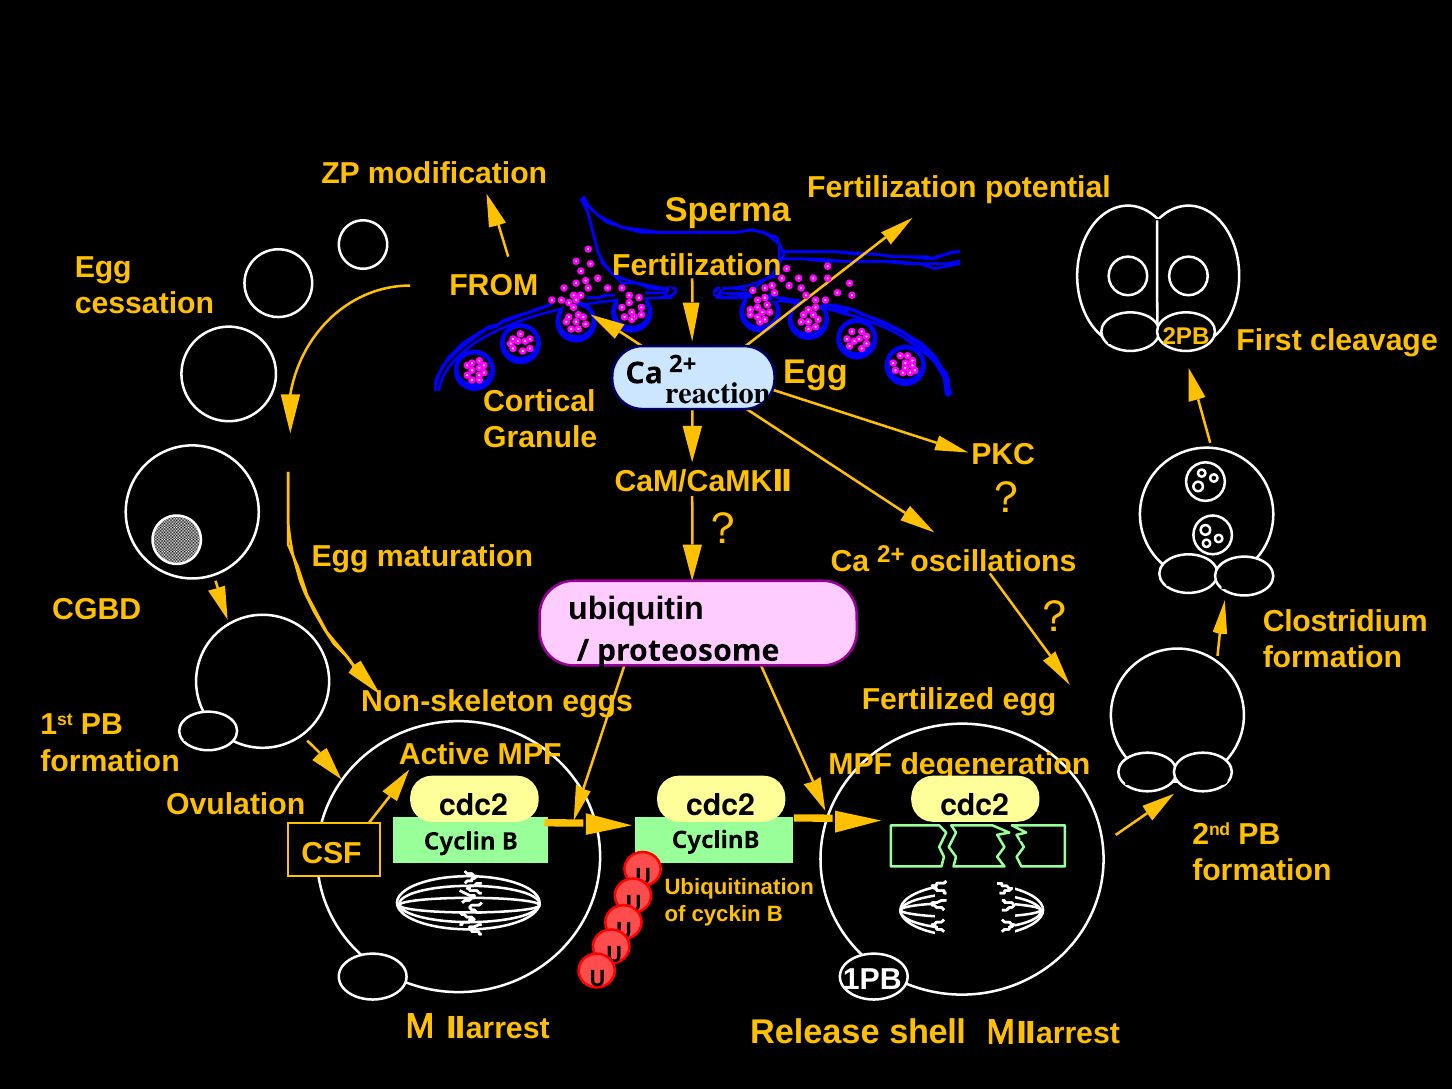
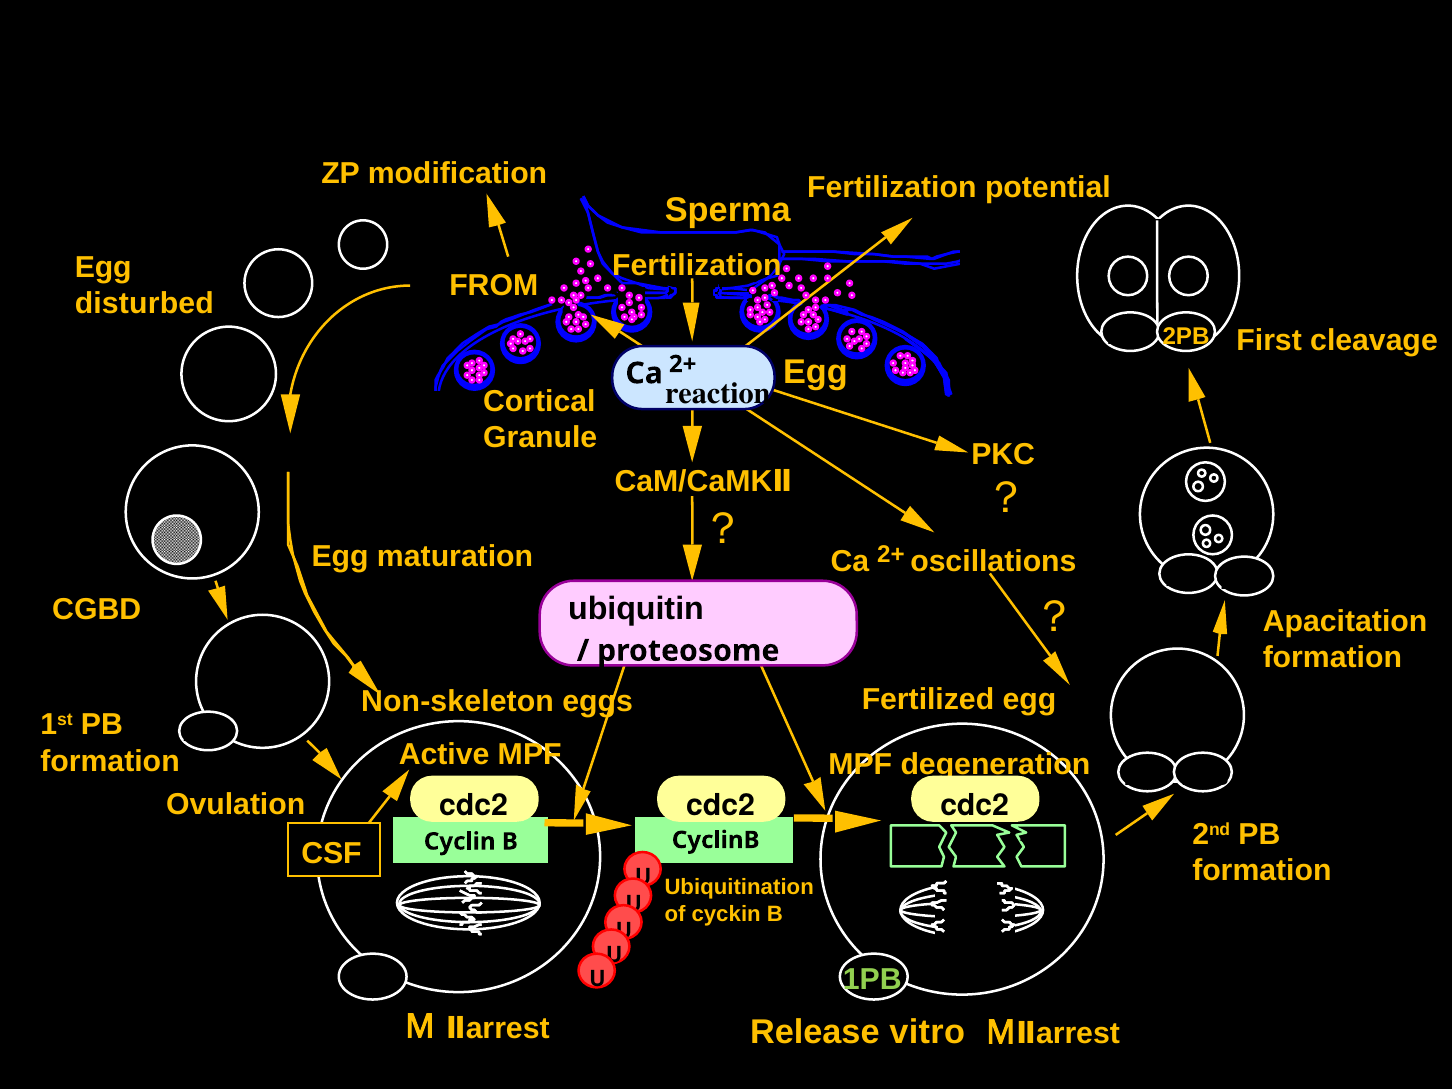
cessation: cessation -> disturbed
Clostridium: Clostridium -> Apacitation
1PB at (872, 980) colour: white -> light green
shell: shell -> vitro
